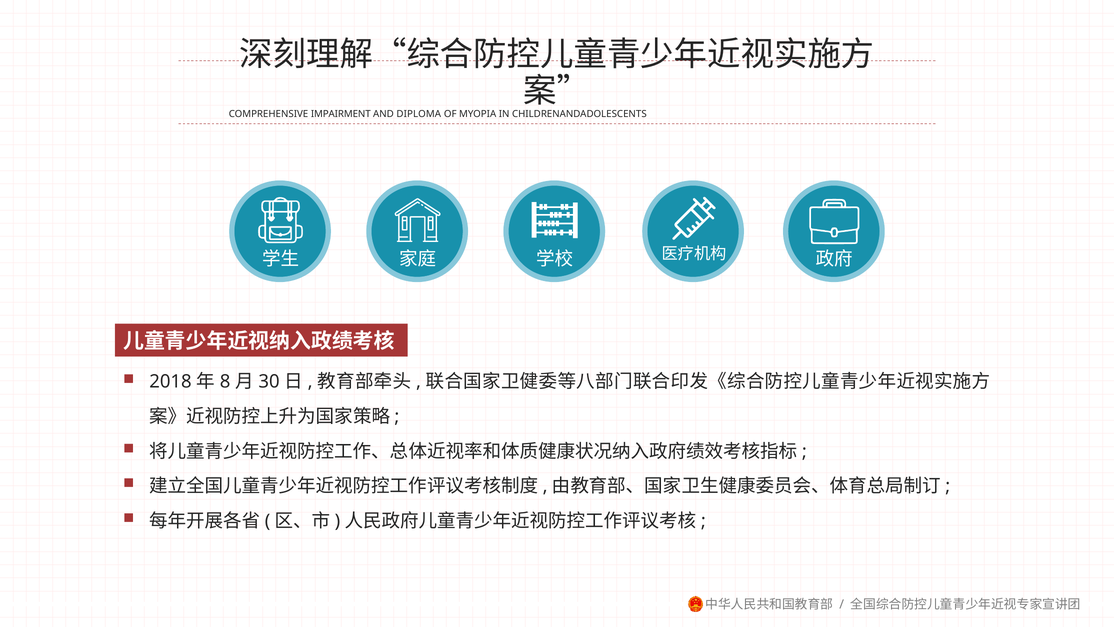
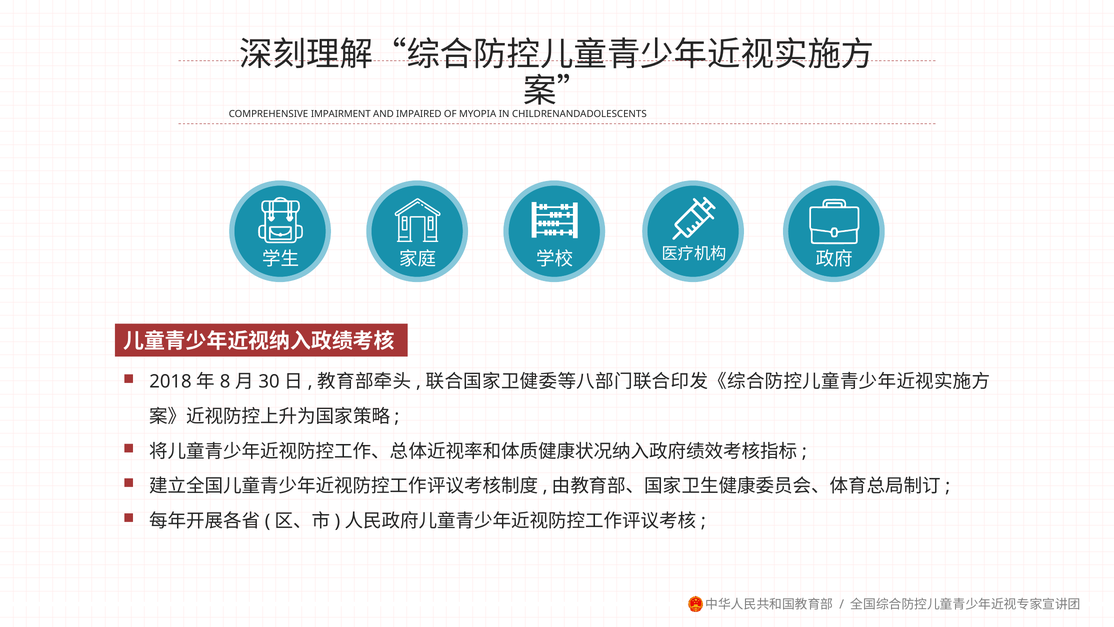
DIPLOMA: DIPLOMA -> IMPAIRED
